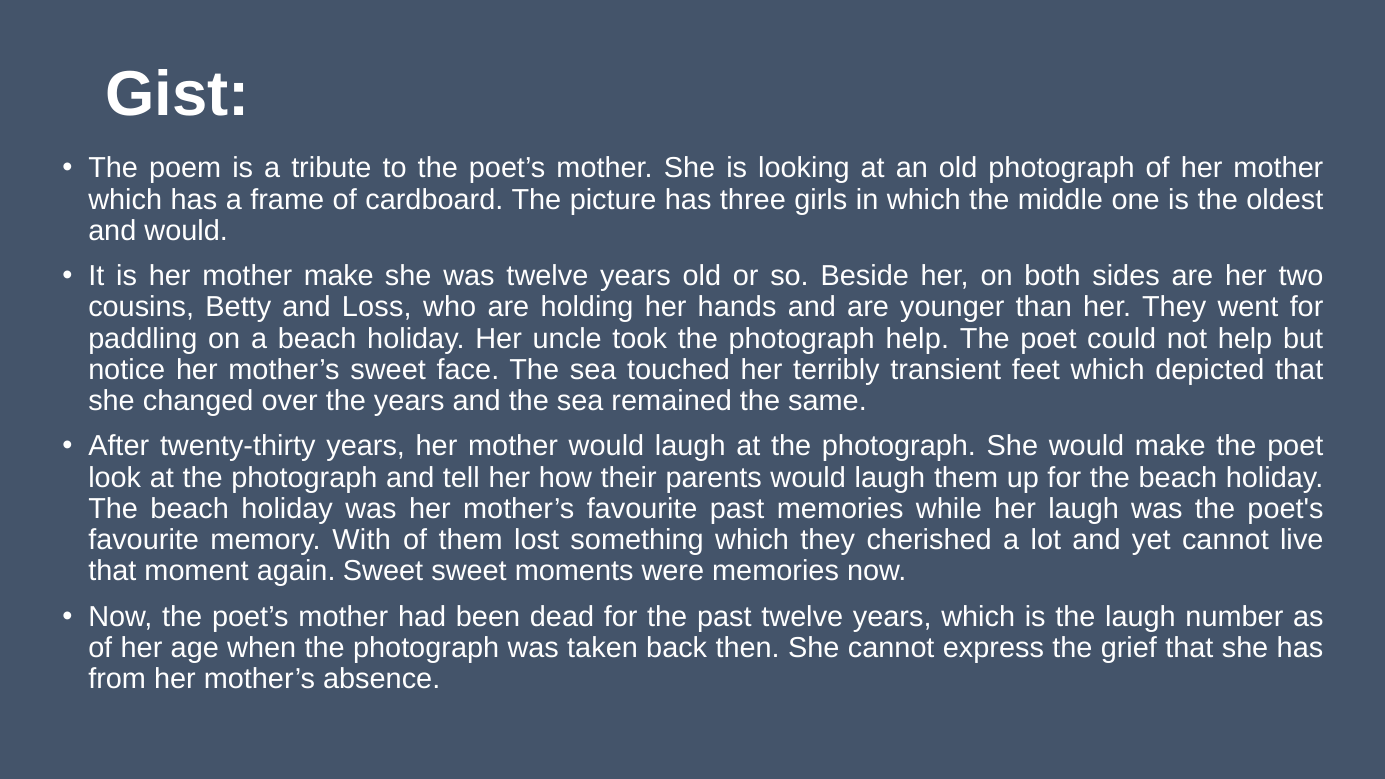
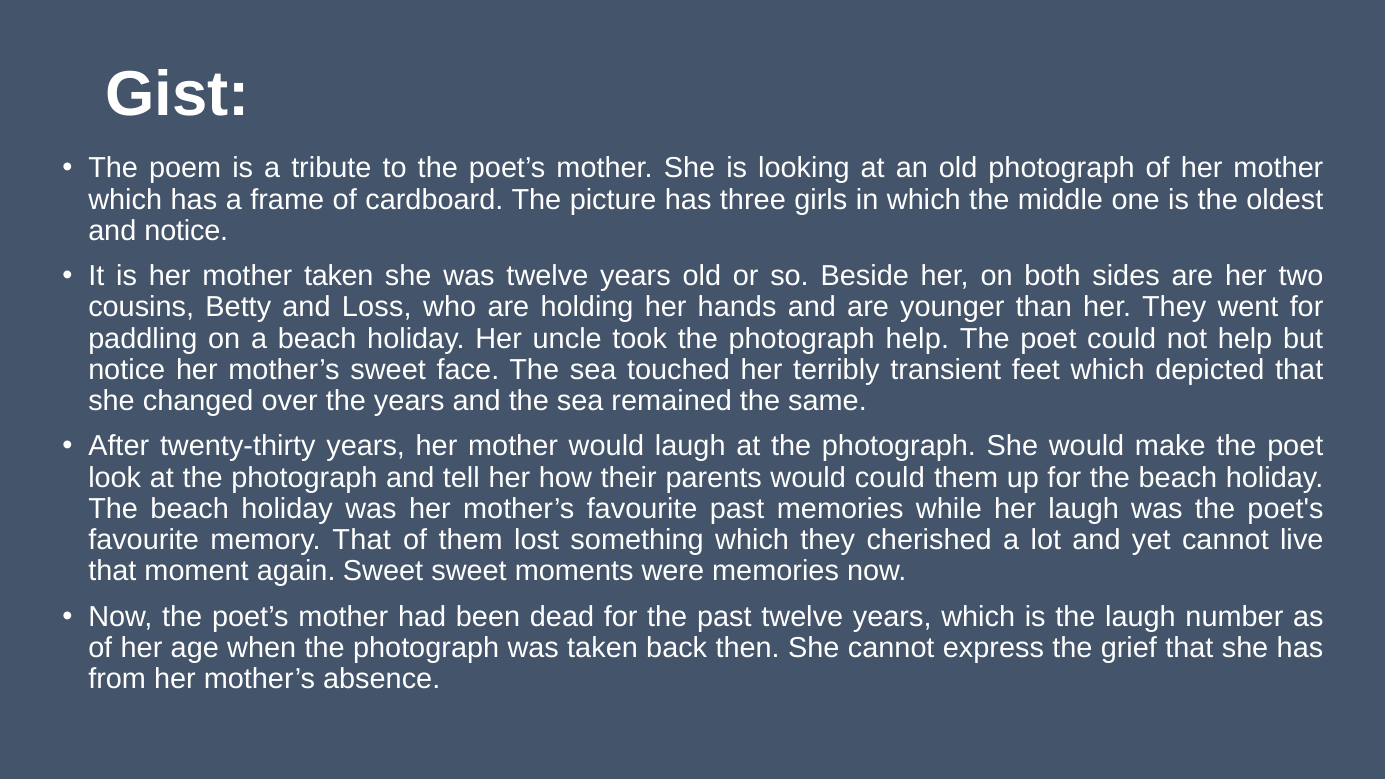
and would: would -> notice
mother make: make -> taken
parents would laugh: laugh -> could
memory With: With -> That
